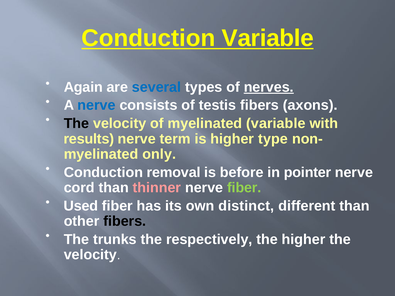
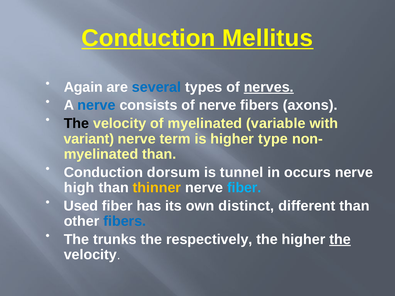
Conduction Variable: Variable -> Mellitus
of testis: testis -> nerve
results: results -> variant
myelinated only: only -> than
removal: removal -> dorsum
before: before -> tunnel
pointer: pointer -> occurs
cord: cord -> high
thinner colour: pink -> yellow
fiber at (244, 188) colour: light green -> light blue
fibers at (125, 221) colour: black -> blue
the at (340, 240) underline: none -> present
